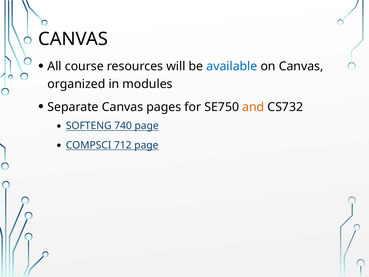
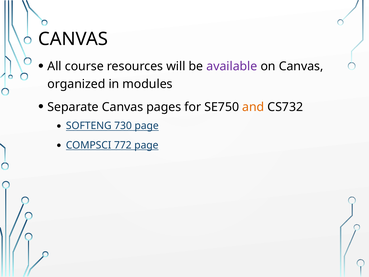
available colour: blue -> purple
740: 740 -> 730
712: 712 -> 772
